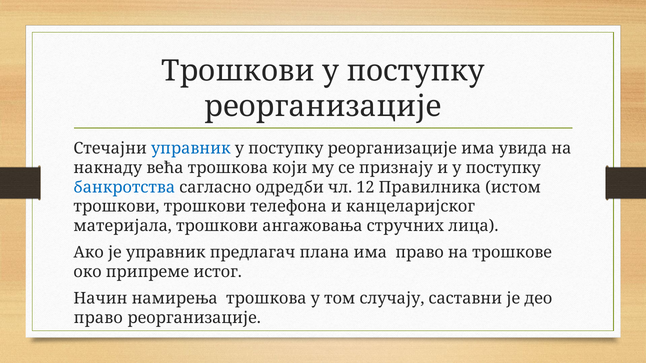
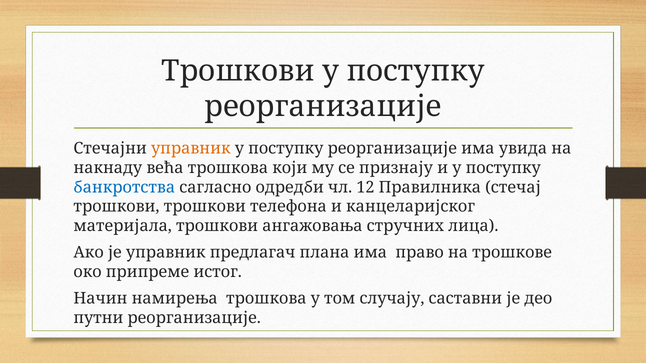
управник at (191, 149) colour: blue -> orange
истом: истом -> стечај
право at (98, 318): право -> путни
